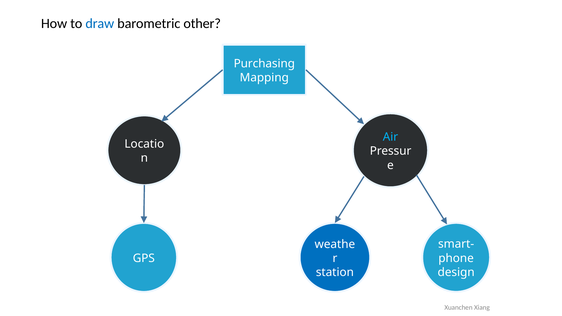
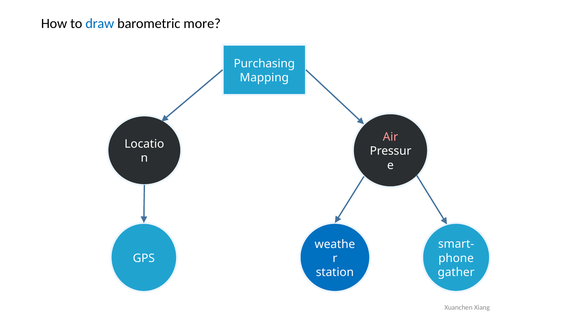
other: other -> more
Air colour: light blue -> pink
design: design -> gather
